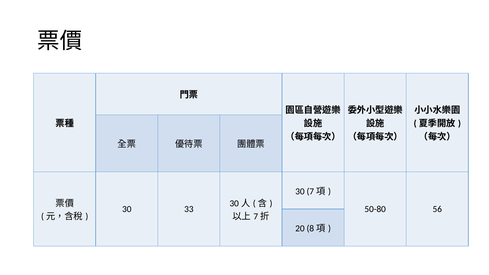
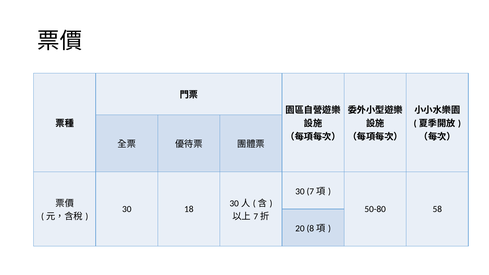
33: 33 -> 18
56: 56 -> 58
